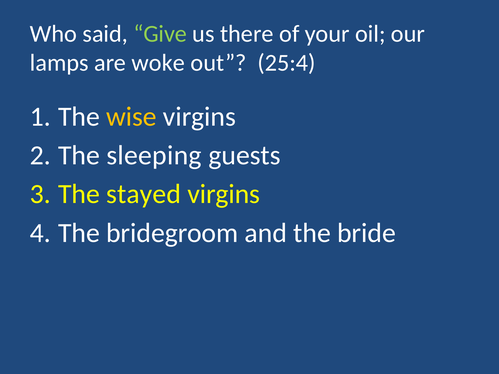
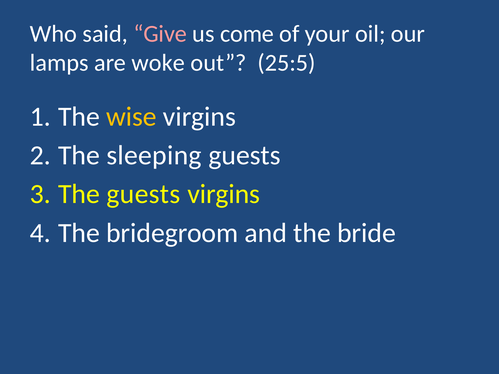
Give colour: light green -> pink
there: there -> come
25:4: 25:4 -> 25:5
The stayed: stayed -> guests
